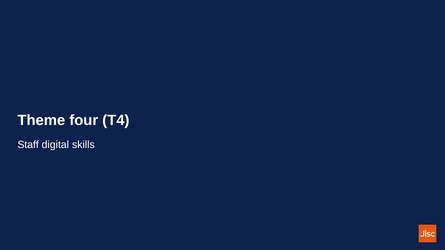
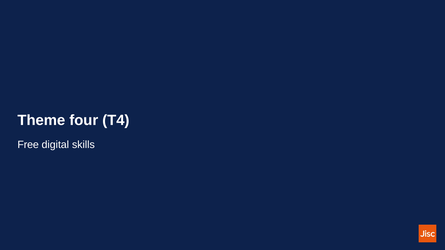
Staff: Staff -> Free
